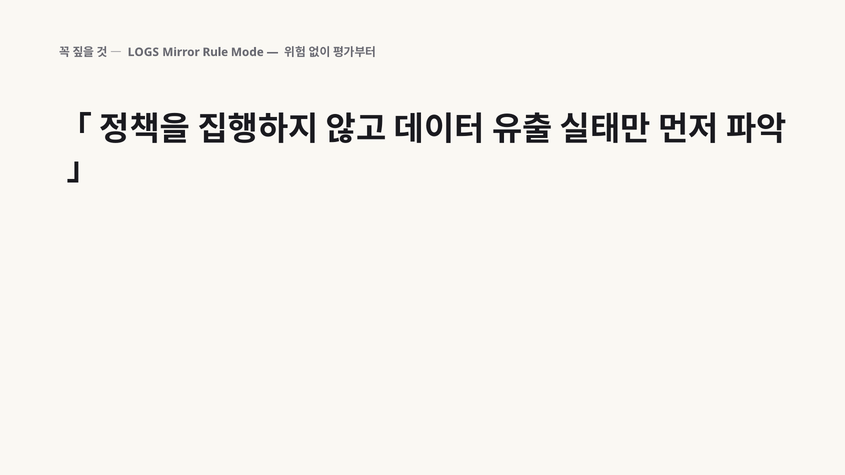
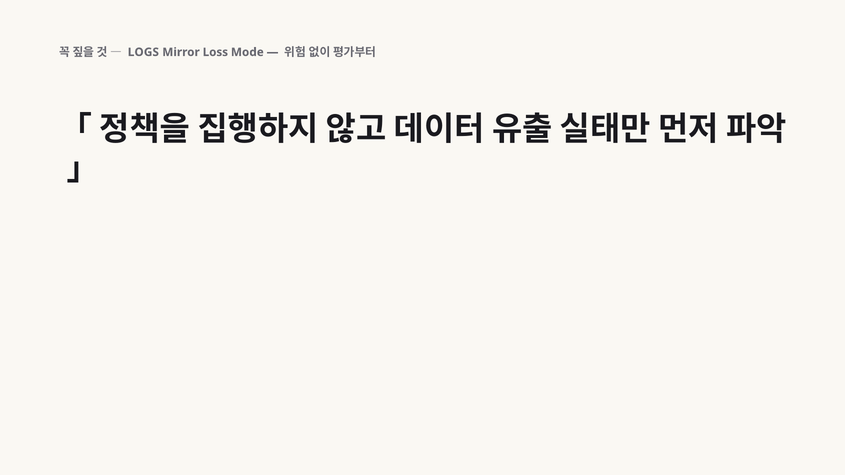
Rule: Rule -> Loss
